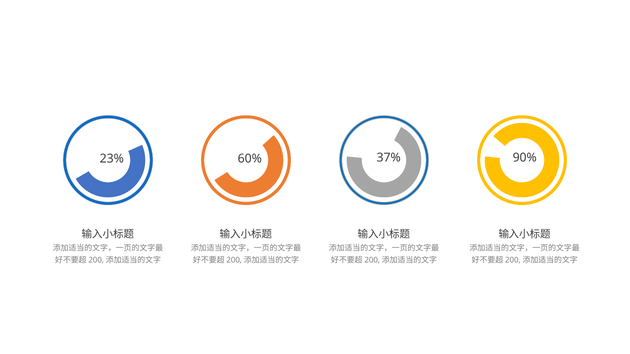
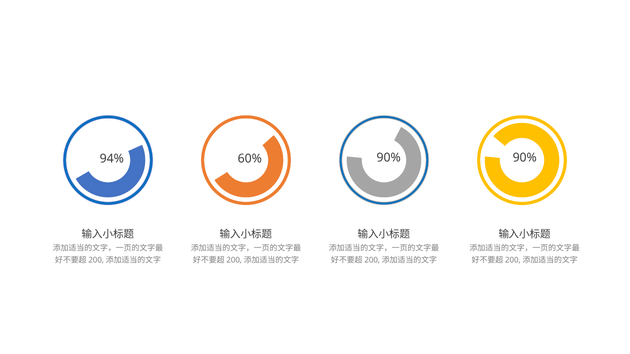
23%: 23% -> 94%
60% 37%: 37% -> 90%
